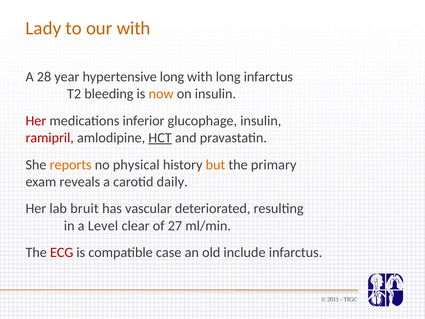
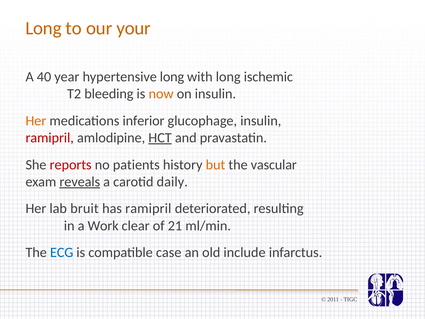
Lady at (43, 28): Lady -> Long
our with: with -> your
28: 28 -> 40
long infarctus: infarctus -> ischemic
Her at (36, 121) colour: red -> orange
reports colour: orange -> red
physical: physical -> patients
primary: primary -> vascular
reveals underline: none -> present
has vascular: vascular -> ramipril
Level: Level -> Work
27: 27 -> 21
ECG colour: red -> blue
